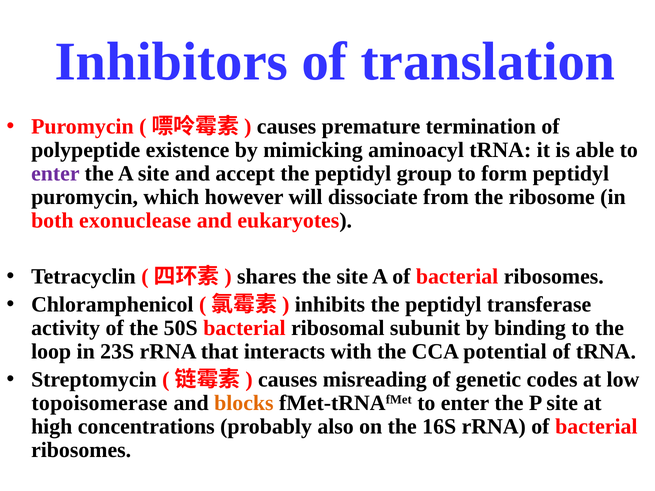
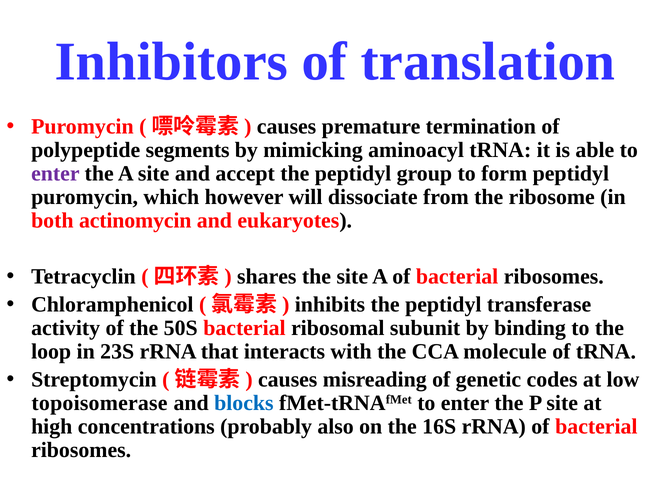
existence: existence -> segments
exonuclease: exonuclease -> actinomycin
potential: potential -> molecule
blocks colour: orange -> blue
